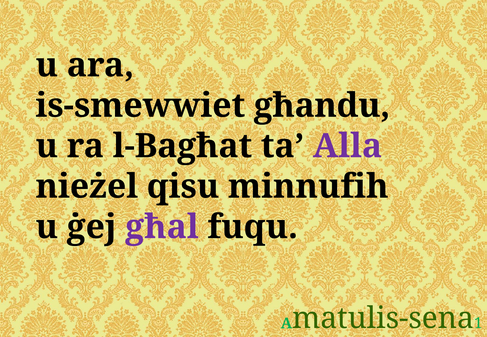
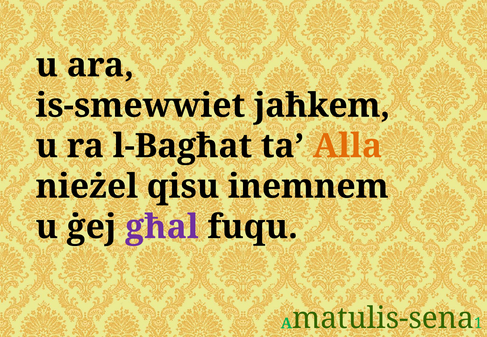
għandu: għandu -> jaħkem
Alla colour: purple -> orange
minnufih: minnufih -> inemnem
